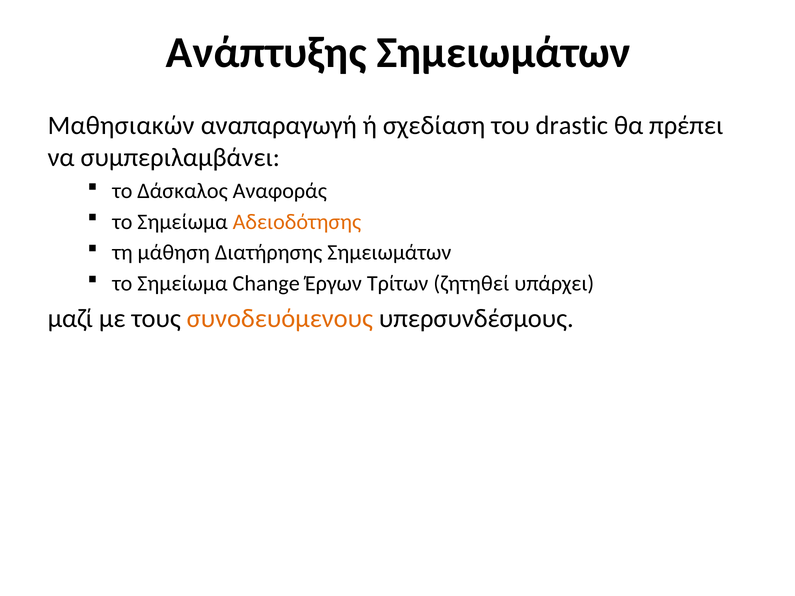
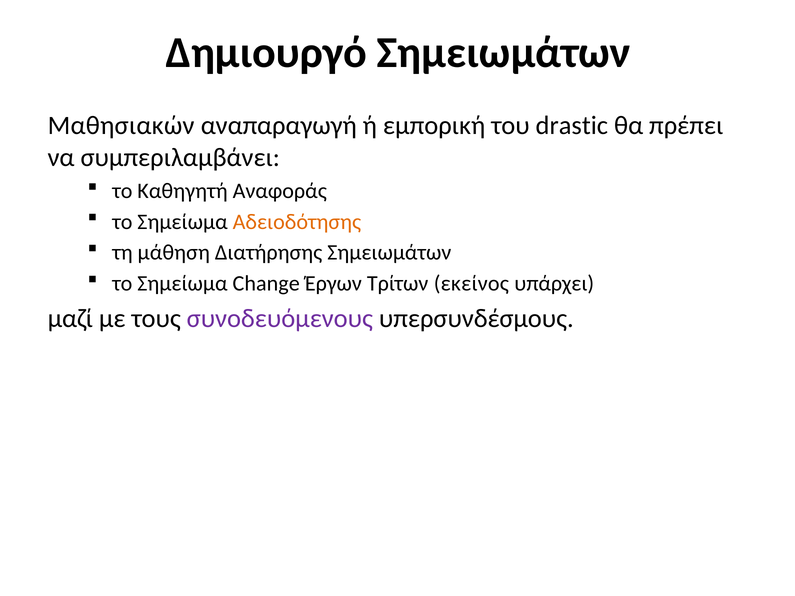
Ανάπτυξης: Ανάπτυξης -> Δημιουργό
σχεδίαση: σχεδίαση -> εμπορική
Δάσκαλος: Δάσκαλος -> Καθηγητή
ζητηθεί: ζητηθεί -> εκείνος
συνοδευόμενους colour: orange -> purple
